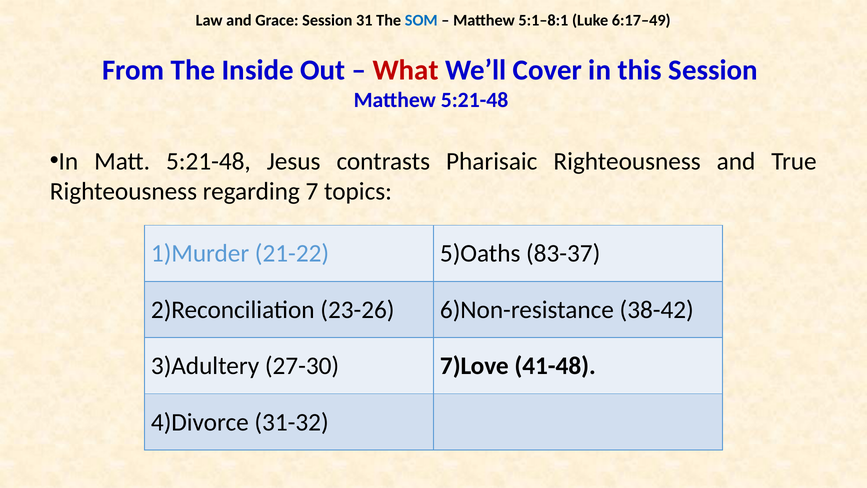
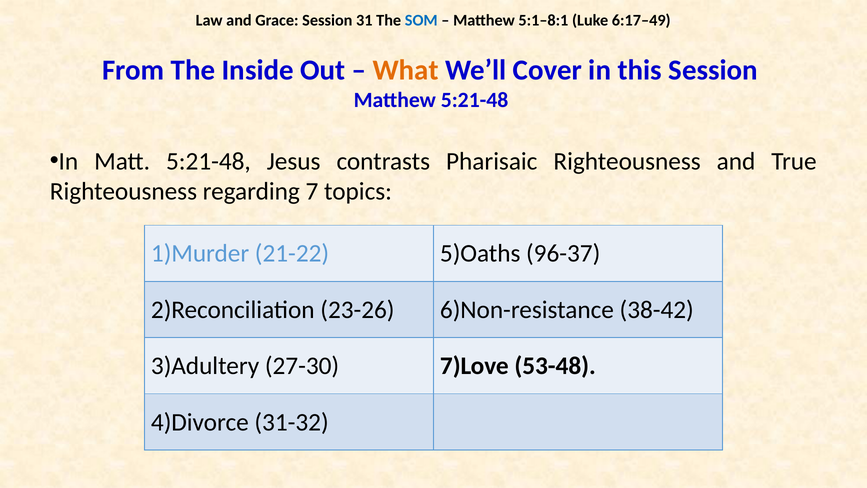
What colour: red -> orange
83-37: 83-37 -> 96-37
41-48: 41-48 -> 53-48
